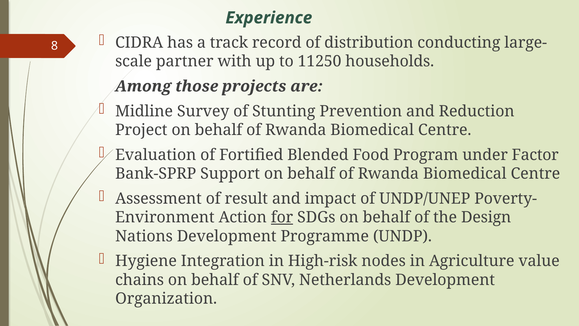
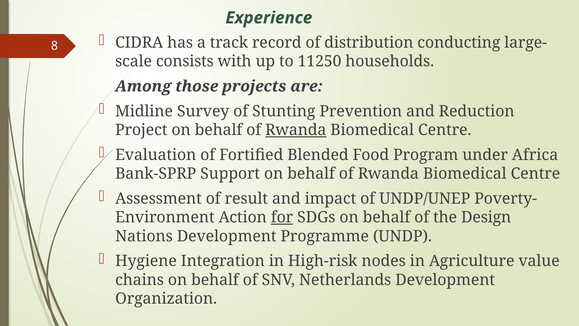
partner: partner -> consists
Rwanda at (296, 130) underline: none -> present
Factor: Factor -> Africa
